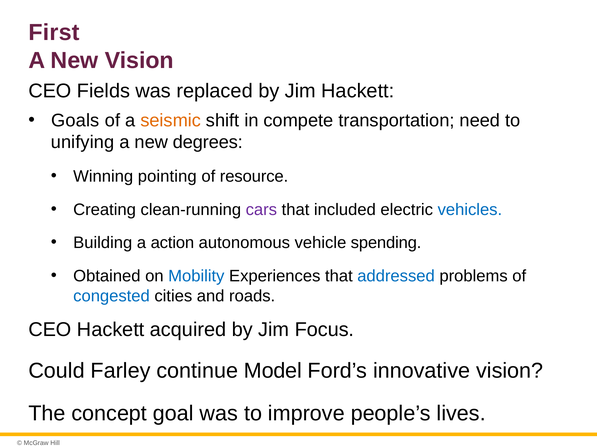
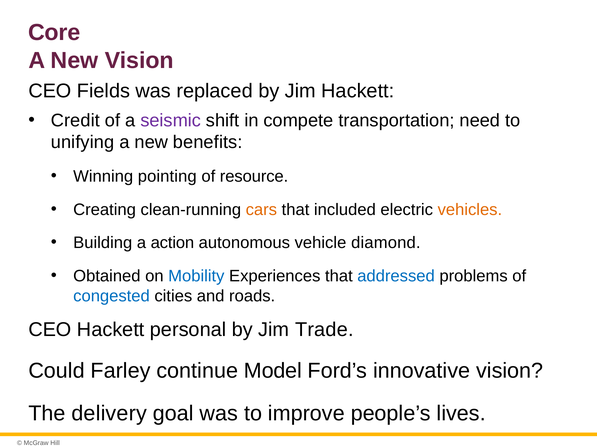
First: First -> Core
Goals: Goals -> Credit
seismic colour: orange -> purple
degrees: degrees -> benefits
cars colour: purple -> orange
vehicles colour: blue -> orange
spending: spending -> diamond
acquired: acquired -> personal
Focus: Focus -> Trade
concept: concept -> delivery
